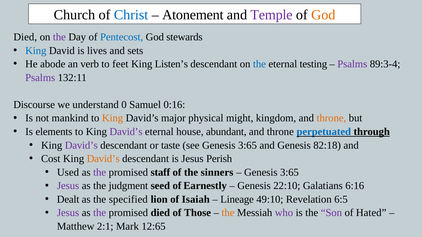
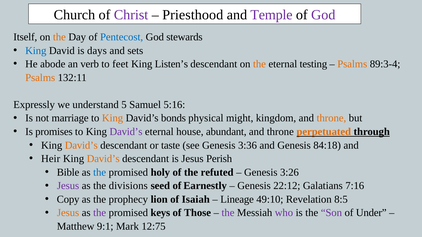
Christ colour: blue -> purple
Atonement: Atonement -> Priesthood
God at (323, 15) colour: orange -> purple
Died at (25, 37): Died -> Itself
the at (59, 37) colour: purple -> orange
lives: lives -> days
the at (259, 64) colour: blue -> orange
Psalms at (352, 64) colour: purple -> orange
Psalms at (40, 78) colour: purple -> orange
Discourse: Discourse -> Expressly
0: 0 -> 5
0:16: 0:16 -> 5:16
mankind: mankind -> marriage
major: major -> bonds
elements: elements -> promises
perpetuated colour: blue -> orange
David’s at (81, 145) colour: purple -> orange
see Genesis 3:65: 3:65 -> 3:36
82:18: 82:18 -> 84:18
Cost: Cost -> Heir
Used: Used -> Bible
the at (100, 173) colour: purple -> blue
staff: staff -> holy
sinners: sinners -> refuted
3:65 at (289, 173): 3:65 -> 3:26
judgment: judgment -> divisions
22:10: 22:10 -> 22:12
6:16: 6:16 -> 7:16
Dealt: Dealt -> Copy
specified: specified -> prophecy
6:5: 6:5 -> 8:5
Jesus at (68, 213) colour: purple -> orange
promised died: died -> keys
the at (228, 213) colour: orange -> purple
Hated: Hated -> Under
2:1: 2:1 -> 9:1
12:65: 12:65 -> 12:75
